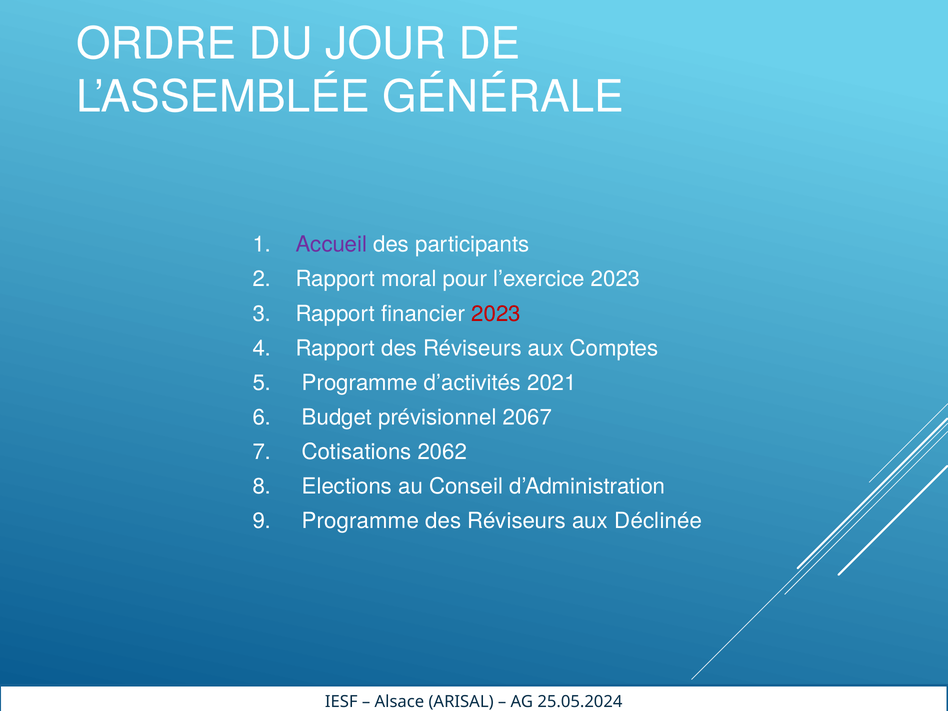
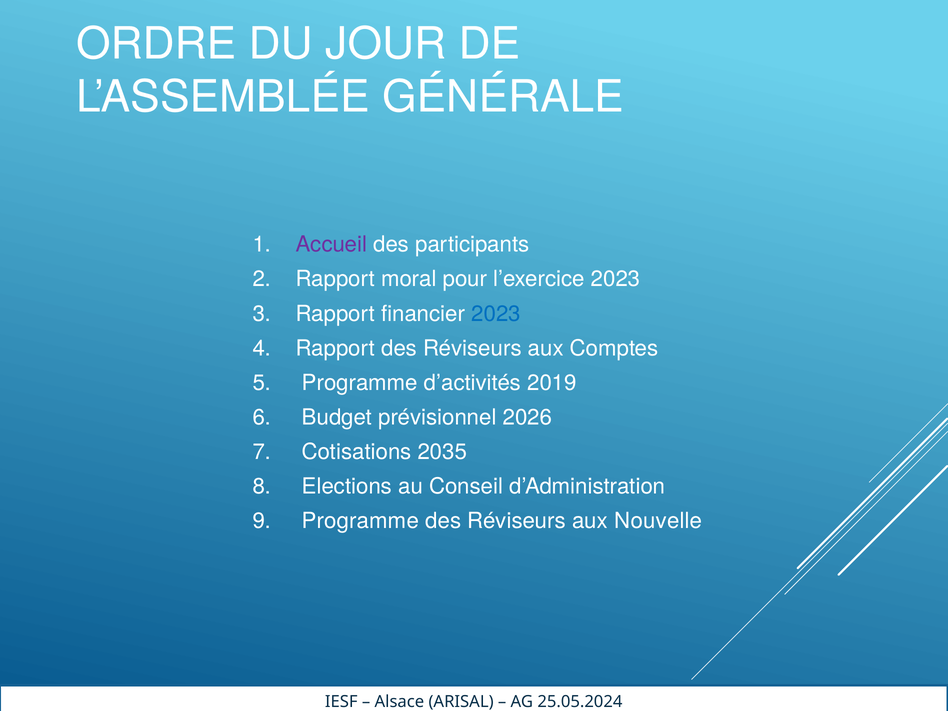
2023 at (496, 314) colour: red -> blue
2021: 2021 -> 2019
2067: 2067 -> 2026
2062: 2062 -> 2035
Déclinée: Déclinée -> Nouvelle
